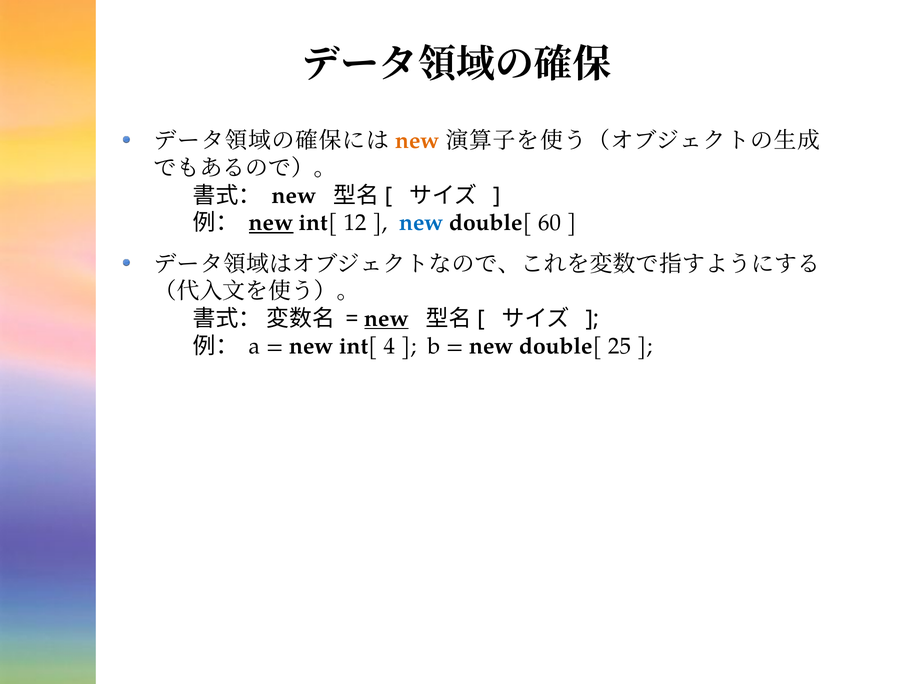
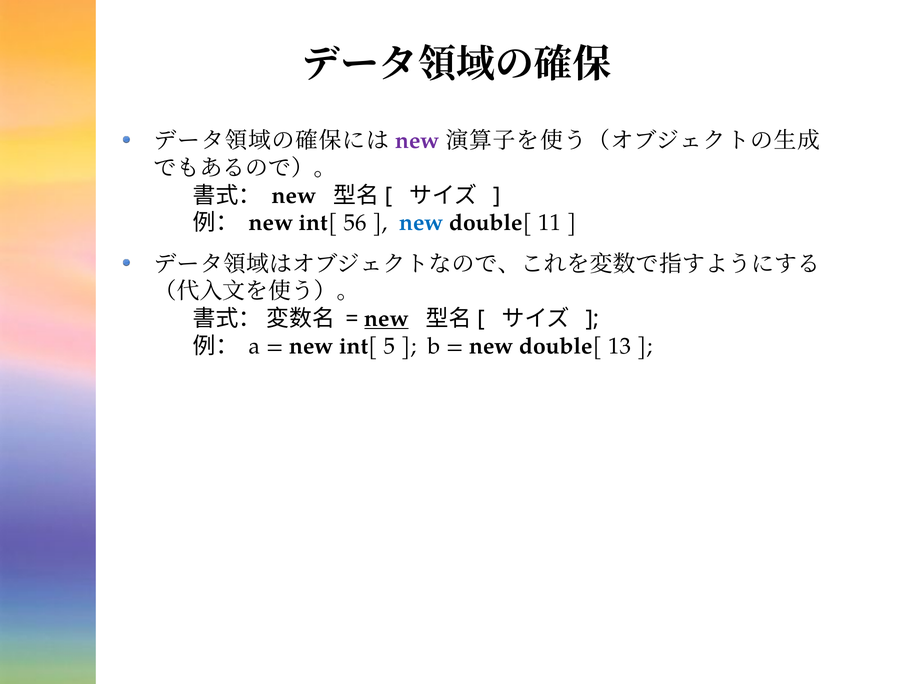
new at (417, 141) colour: orange -> purple
new at (271, 223) underline: present -> none
12: 12 -> 56
60: 60 -> 11
4: 4 -> 5
25: 25 -> 13
